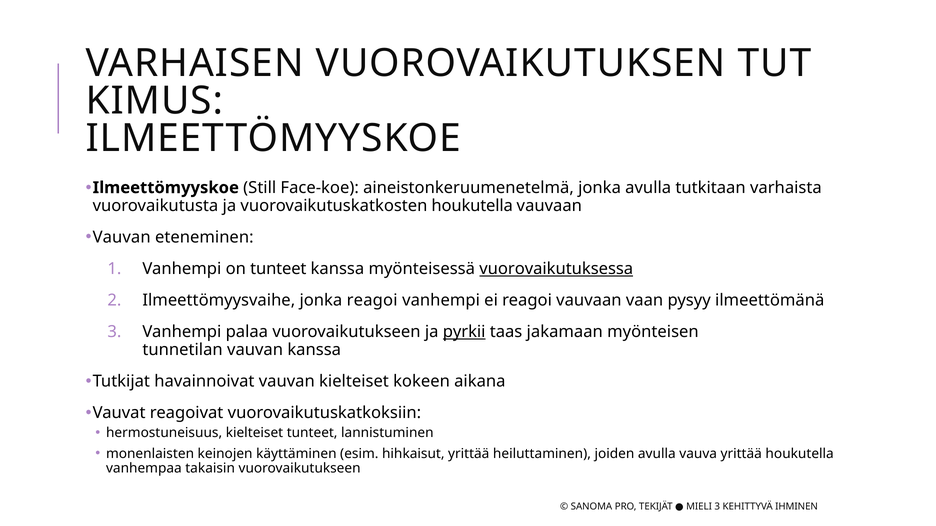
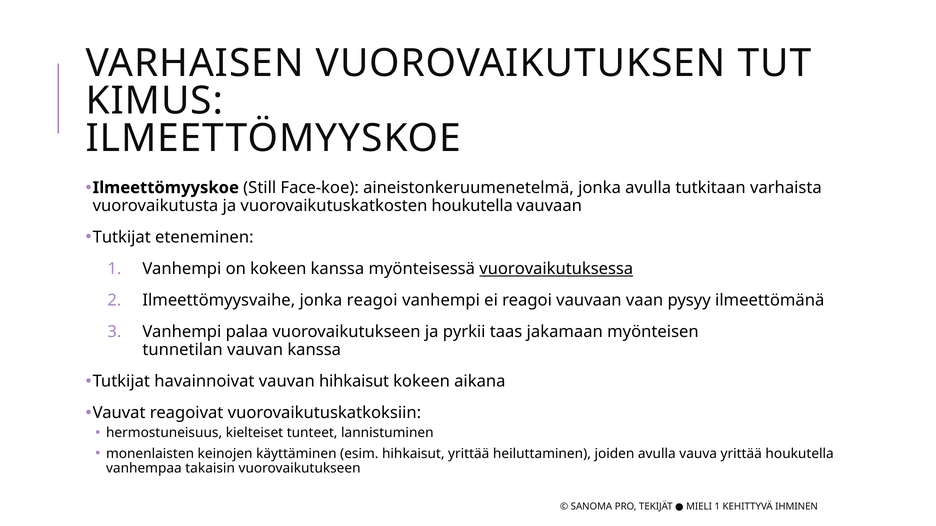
Vauvan at (122, 237): Vauvan -> Tutkijat
on tunteet: tunteet -> kokeen
pyrkii underline: present -> none
vauvan kielteiset: kielteiset -> hihkaisut
MIELI 3: 3 -> 1
